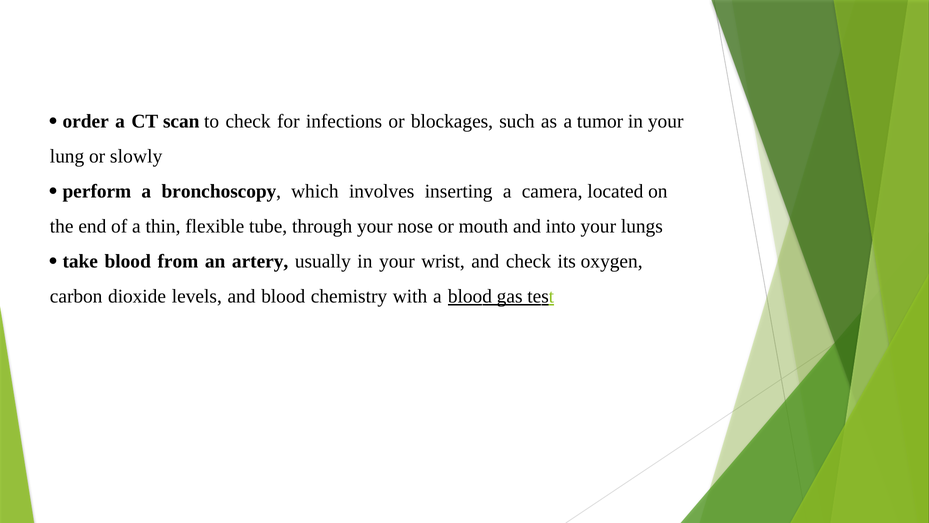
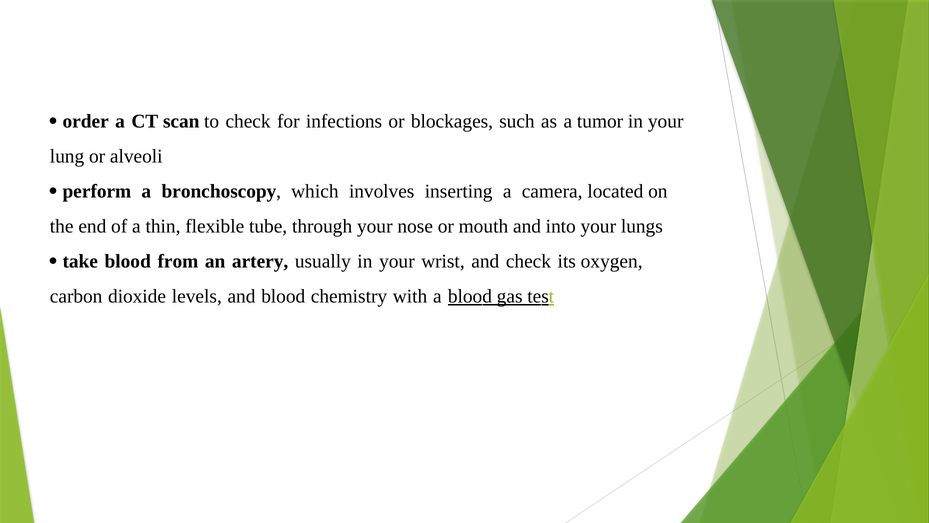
slowly: slowly -> alveoli
